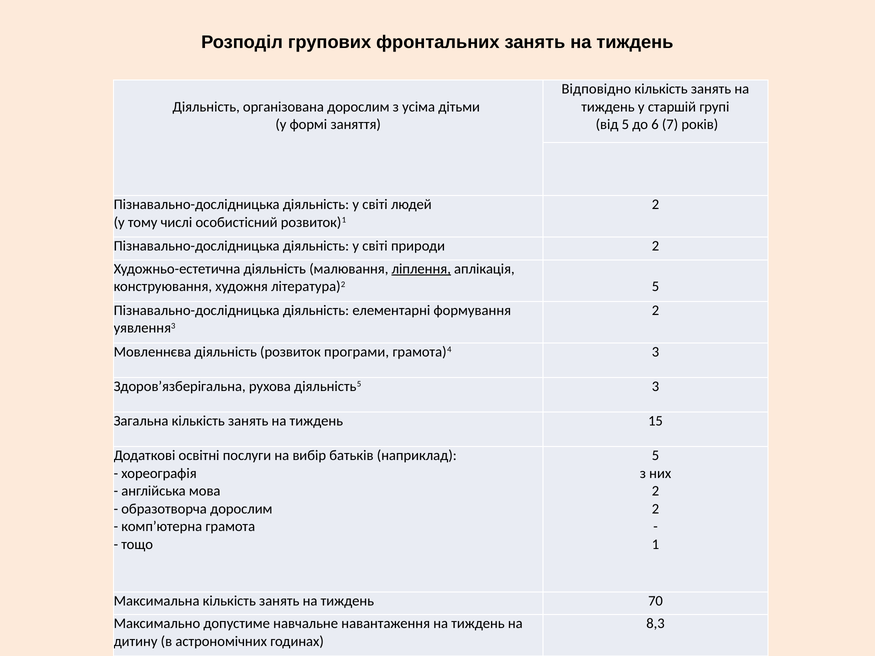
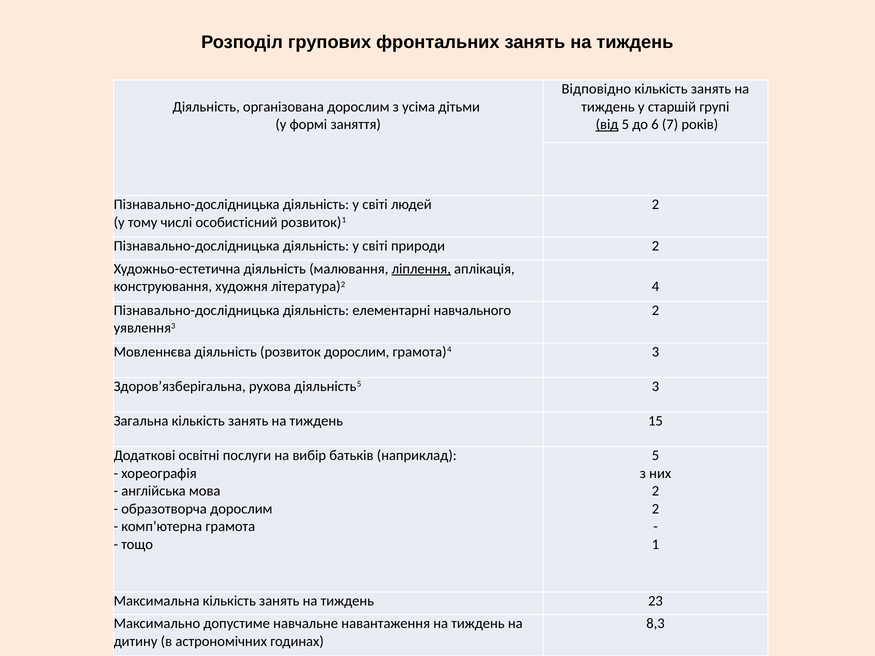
від underline: none -> present
література)2 5: 5 -> 4
формування: формування -> навчального
розвиток програми: програми -> дорослим
70: 70 -> 23
